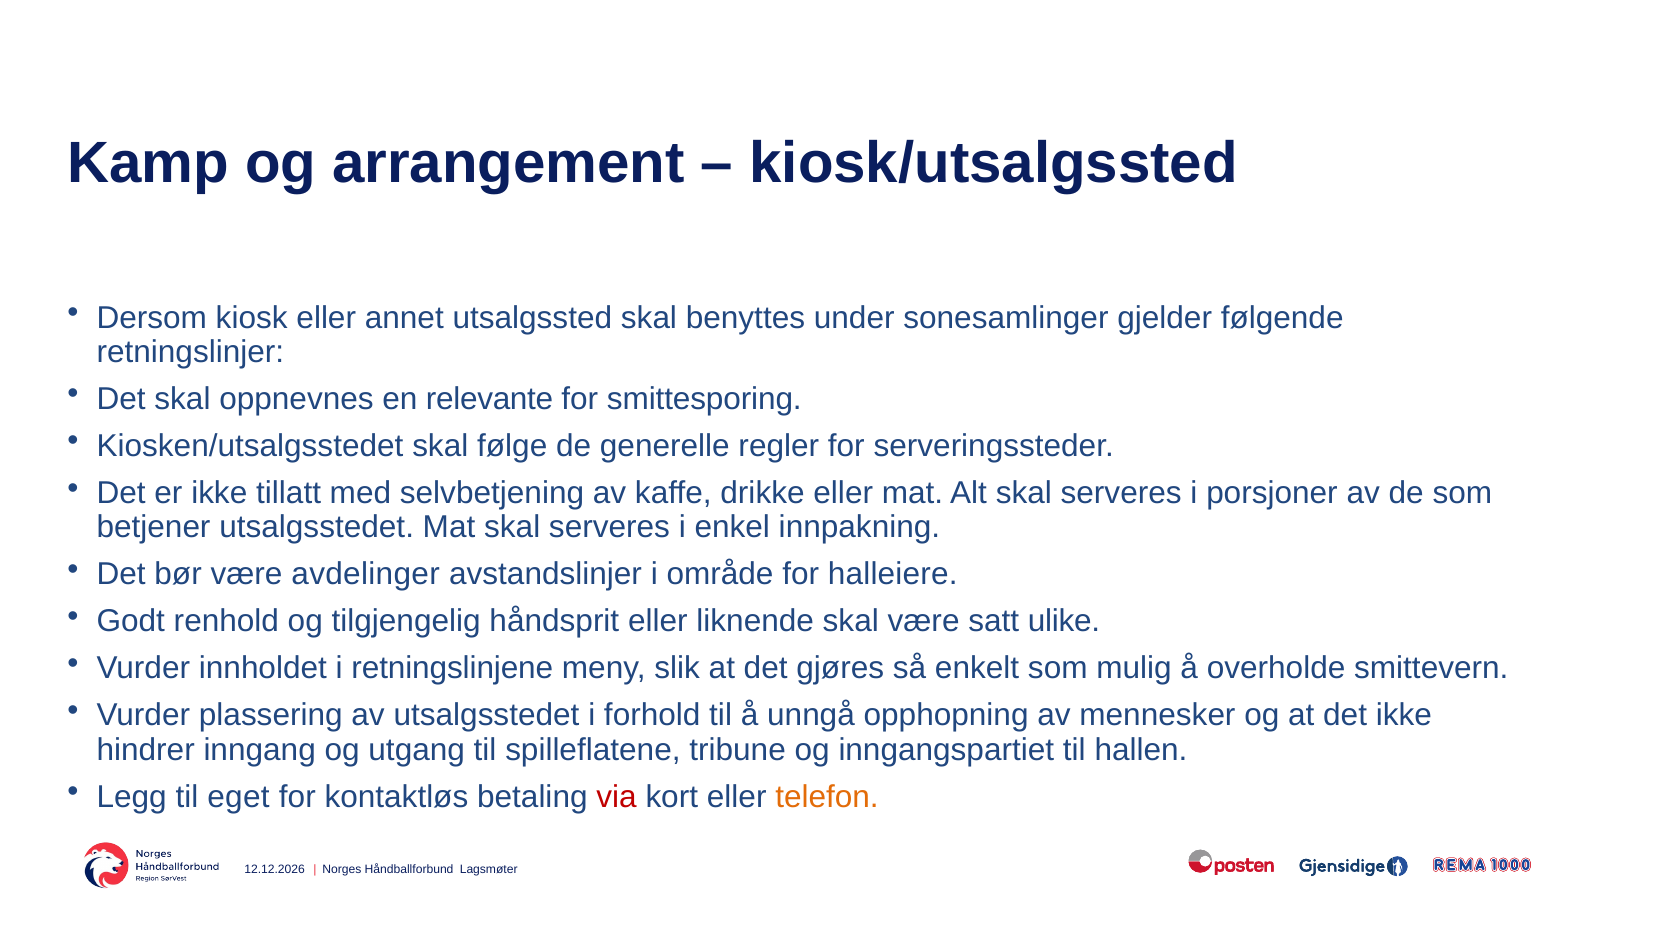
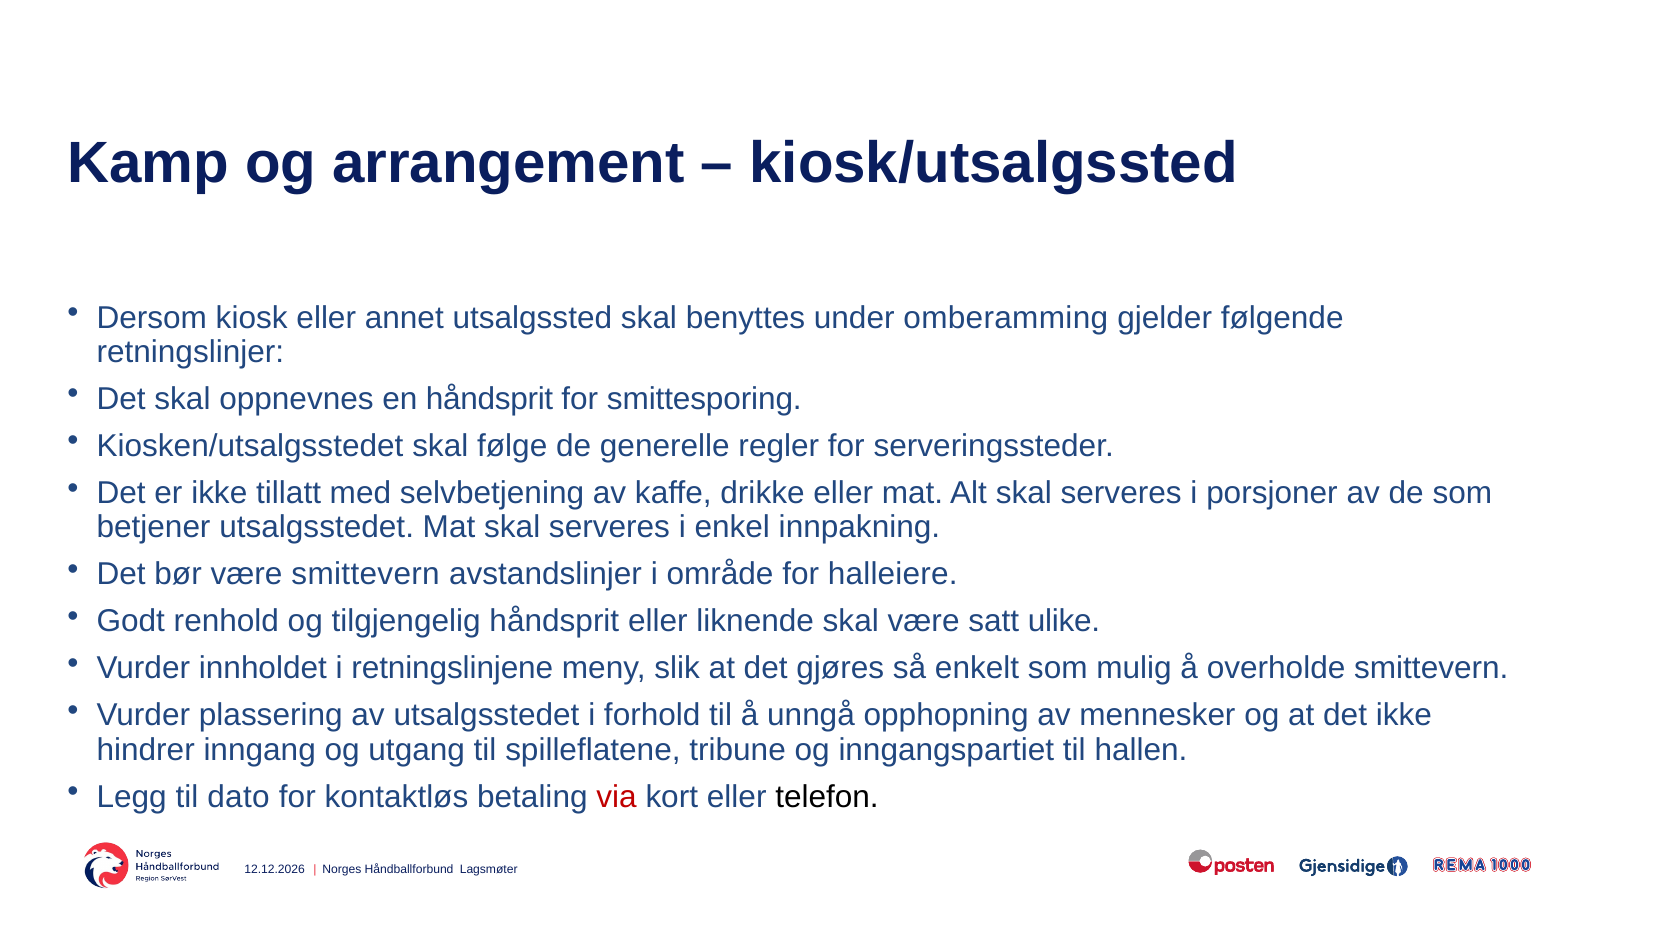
sonesamlinger: sonesamlinger -> omberamming
en relevante: relevante -> håndsprit
være avdelinger: avdelinger -> smittevern
eget: eget -> dato
telefon colour: orange -> black
